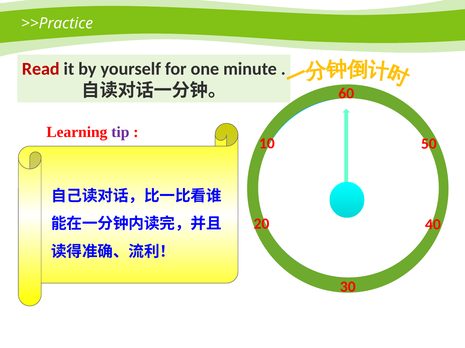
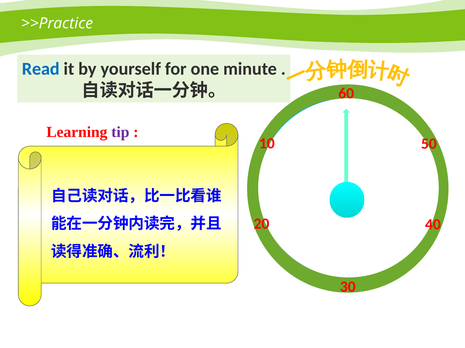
Read colour: red -> blue
